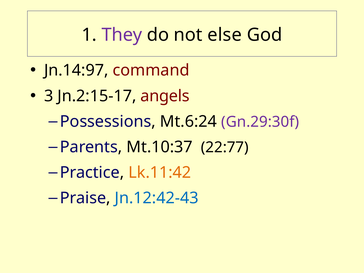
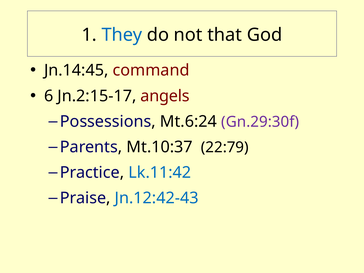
They colour: purple -> blue
else: else -> that
Jn.14:97: Jn.14:97 -> Jn.14:45
3: 3 -> 6
22:77: 22:77 -> 22:79
Lk.11:42 colour: orange -> blue
